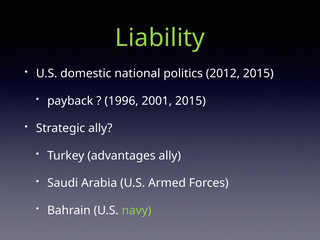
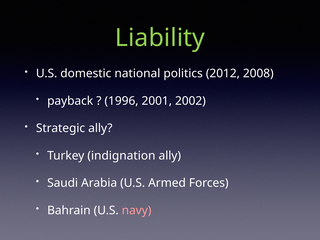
2012 2015: 2015 -> 2008
2001 2015: 2015 -> 2002
advantages: advantages -> indignation
navy colour: light green -> pink
